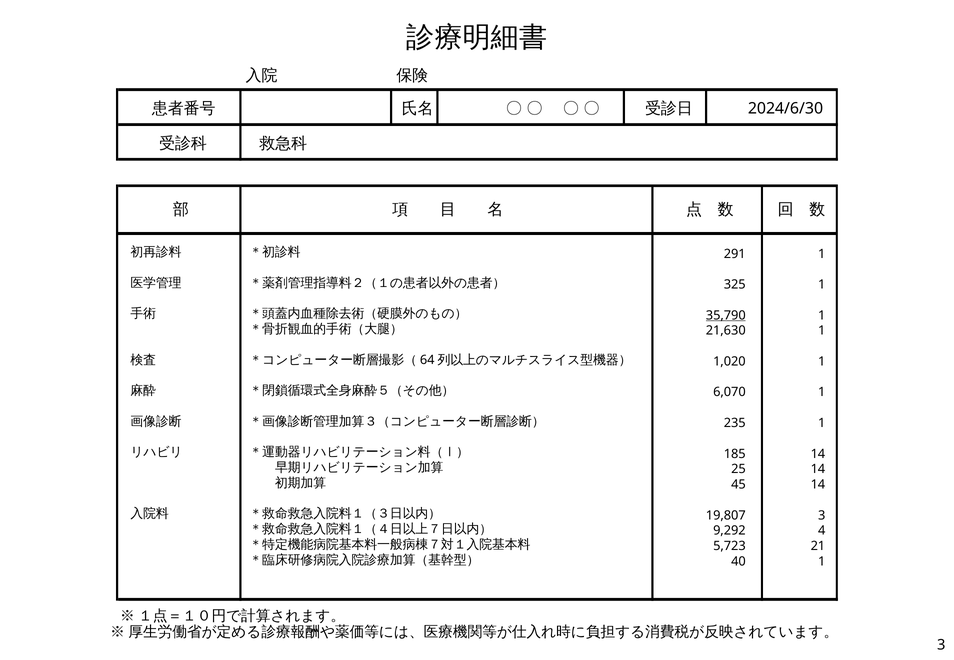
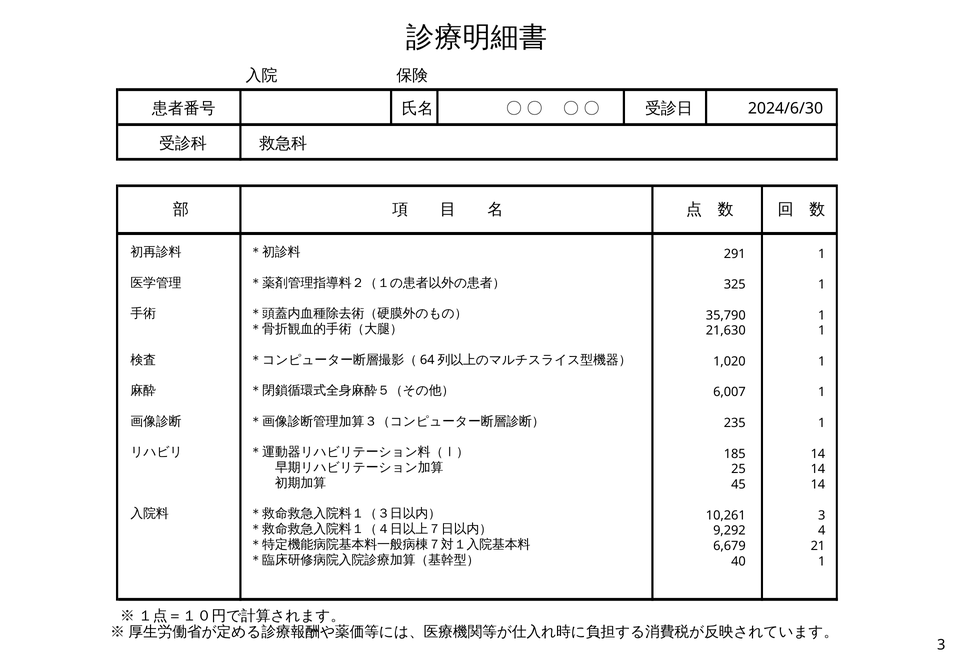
35,790 underline: present -> none
6,070: 6,070 -> 6,007
19,807: 19,807 -> 10,261
5,723: 5,723 -> 6,679
